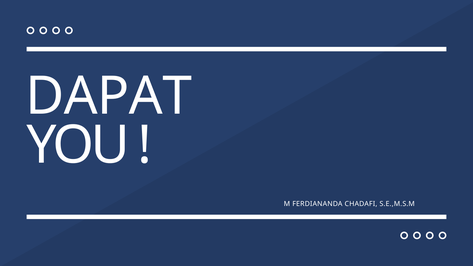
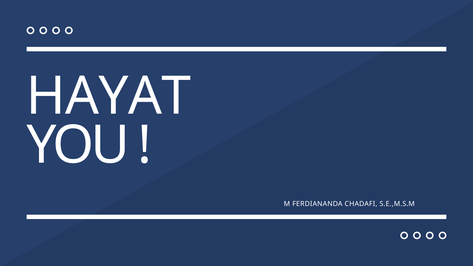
DAPAT: DAPAT -> HAYAT
